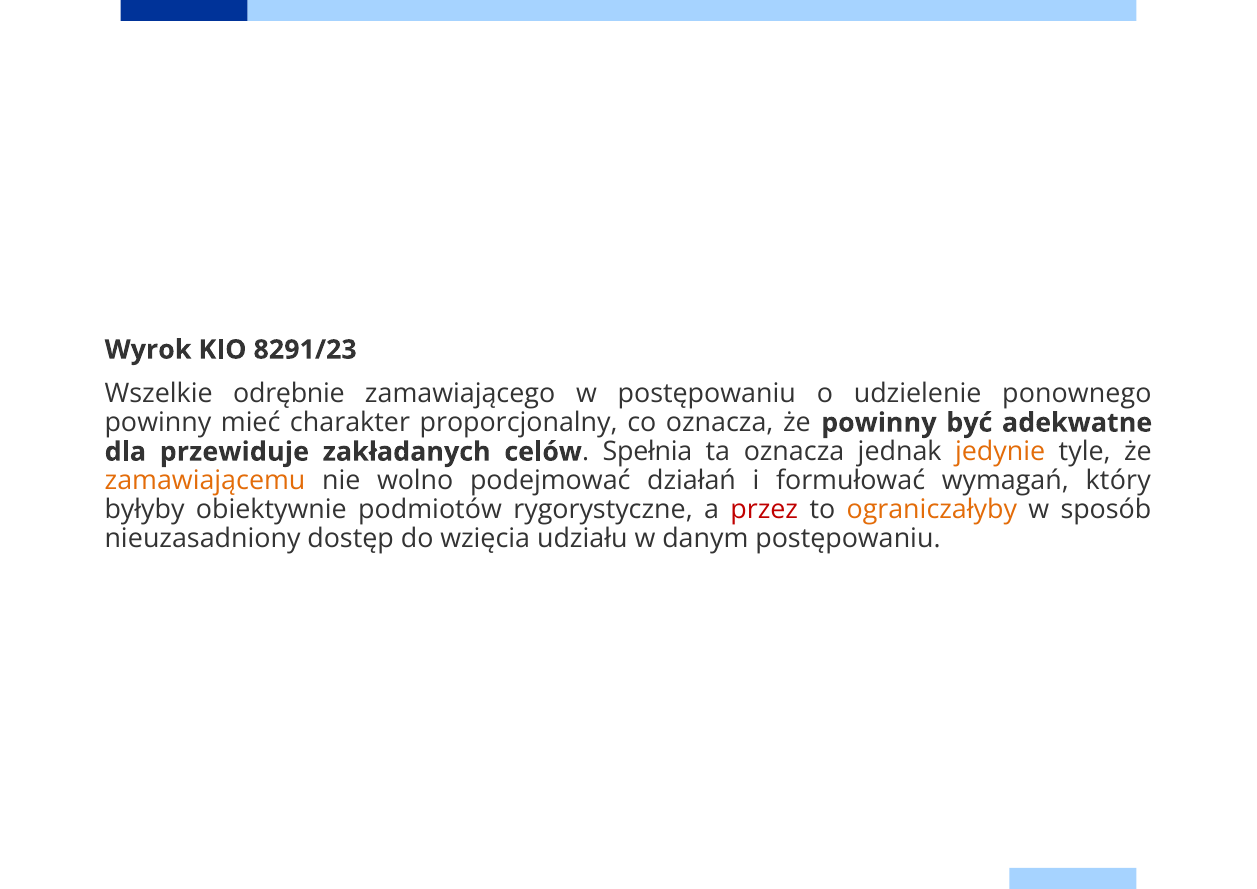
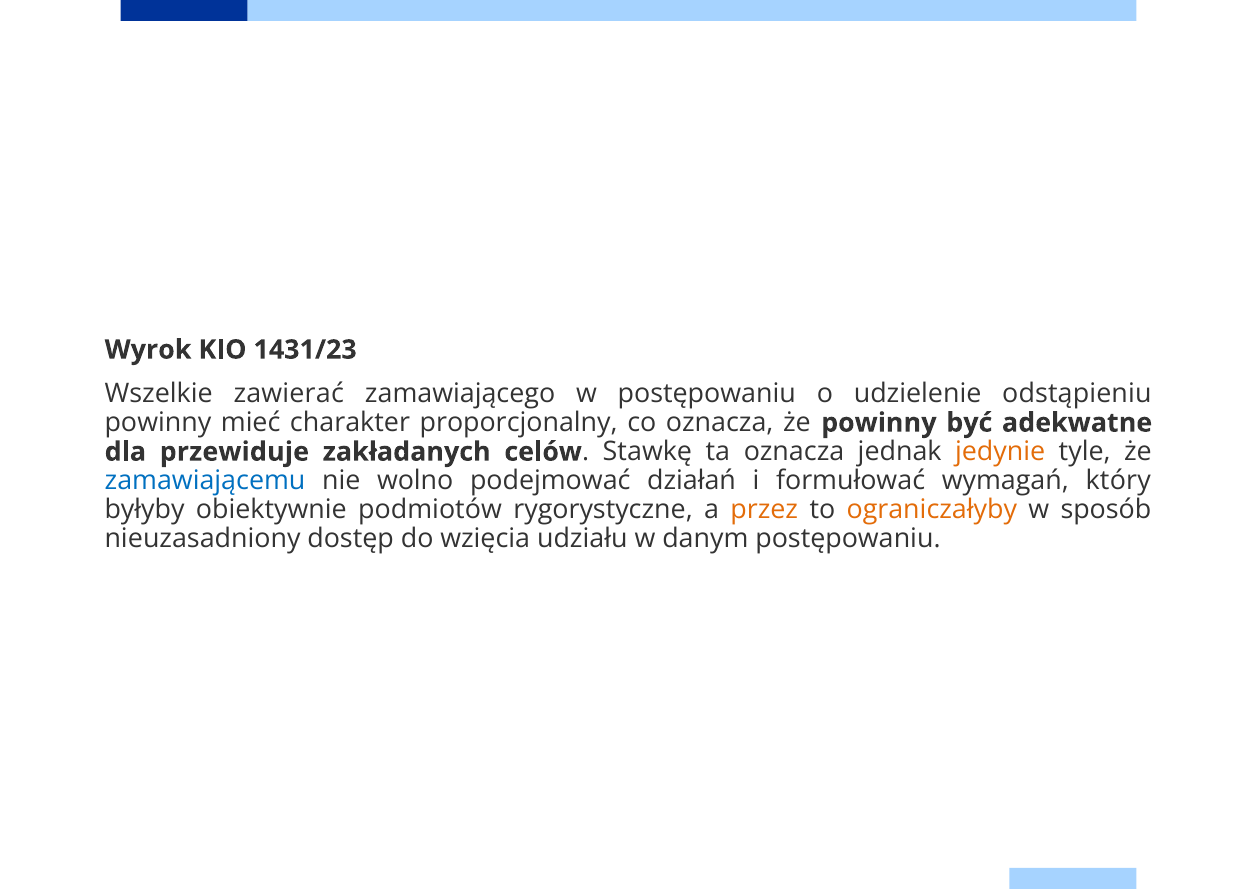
8291/23: 8291/23 -> 1431/23
odrębnie: odrębnie -> zawierać
ponownego: ponownego -> odstąpieniu
Spełnia: Spełnia -> Stawkę
zamawiającemu colour: orange -> blue
przez colour: red -> orange
